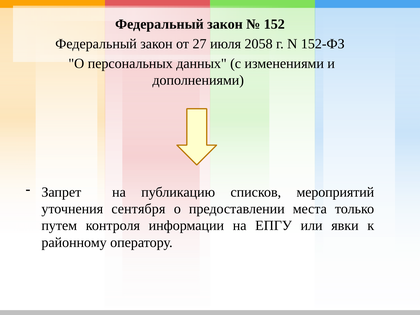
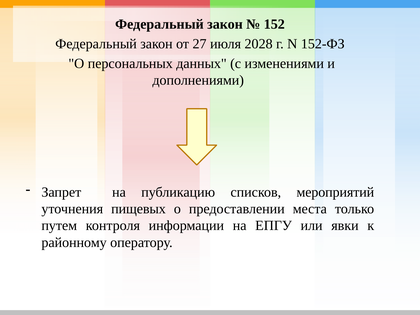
2058: 2058 -> 2028
сентября: сентября -> пищевых
